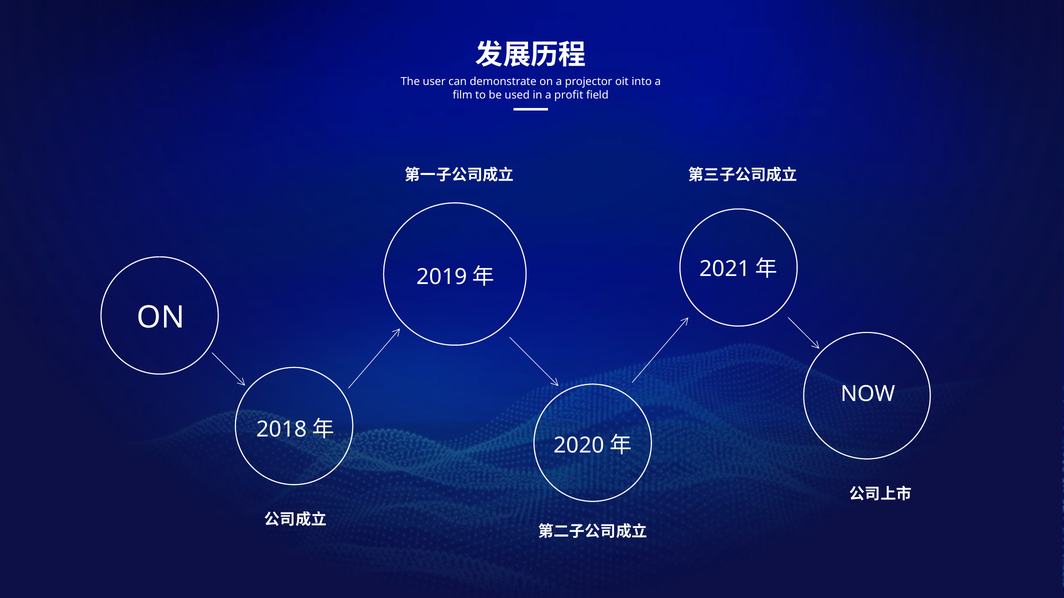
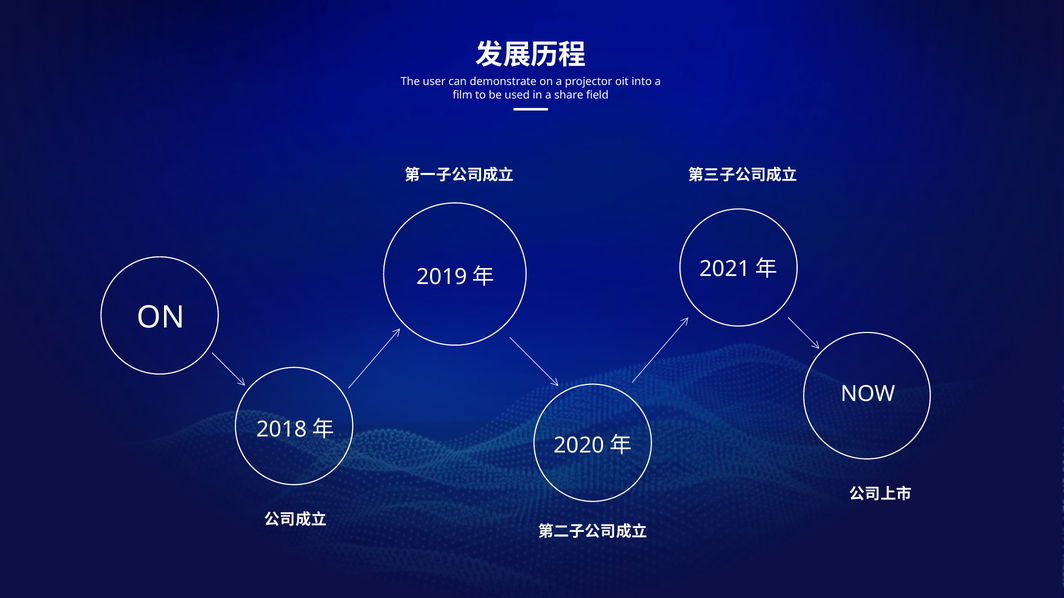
profit: profit -> share
